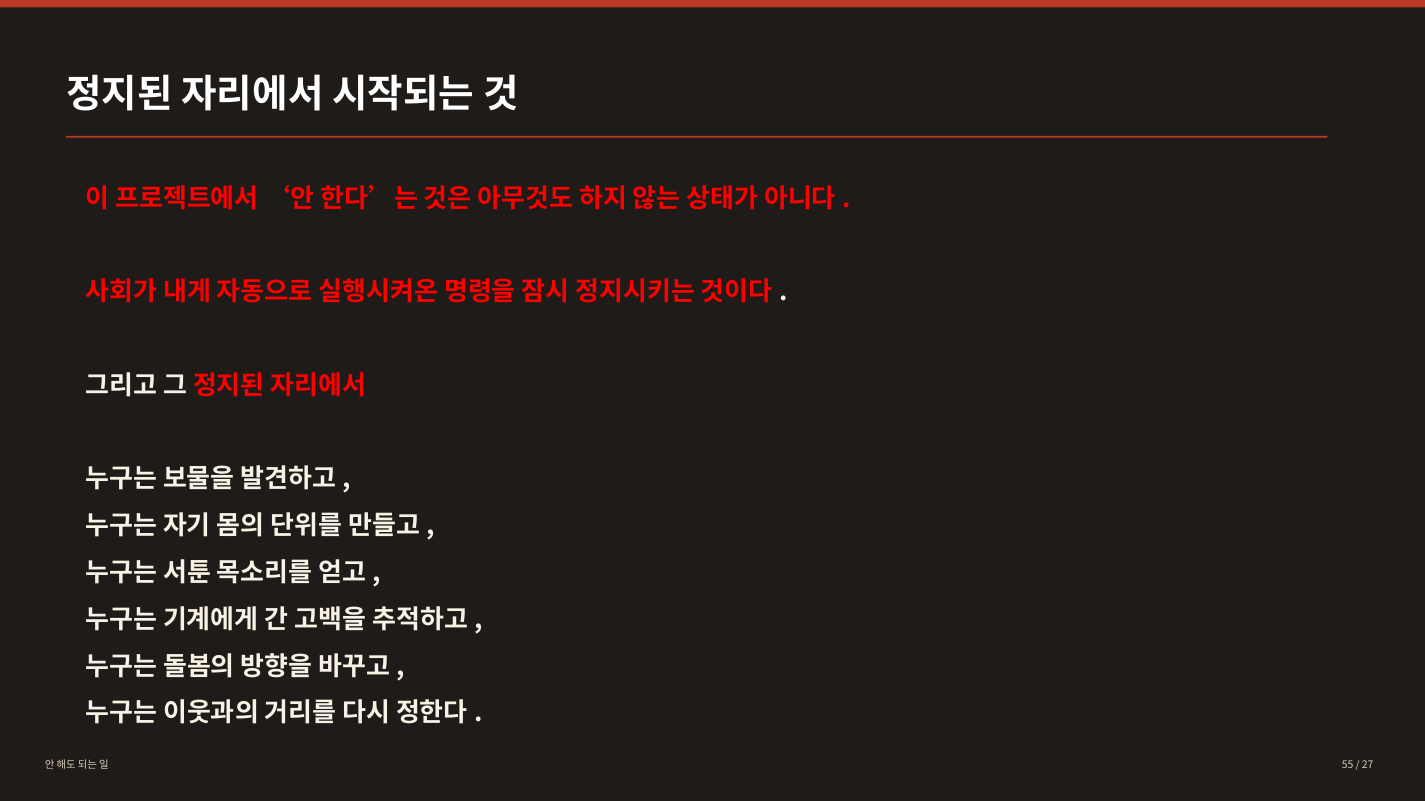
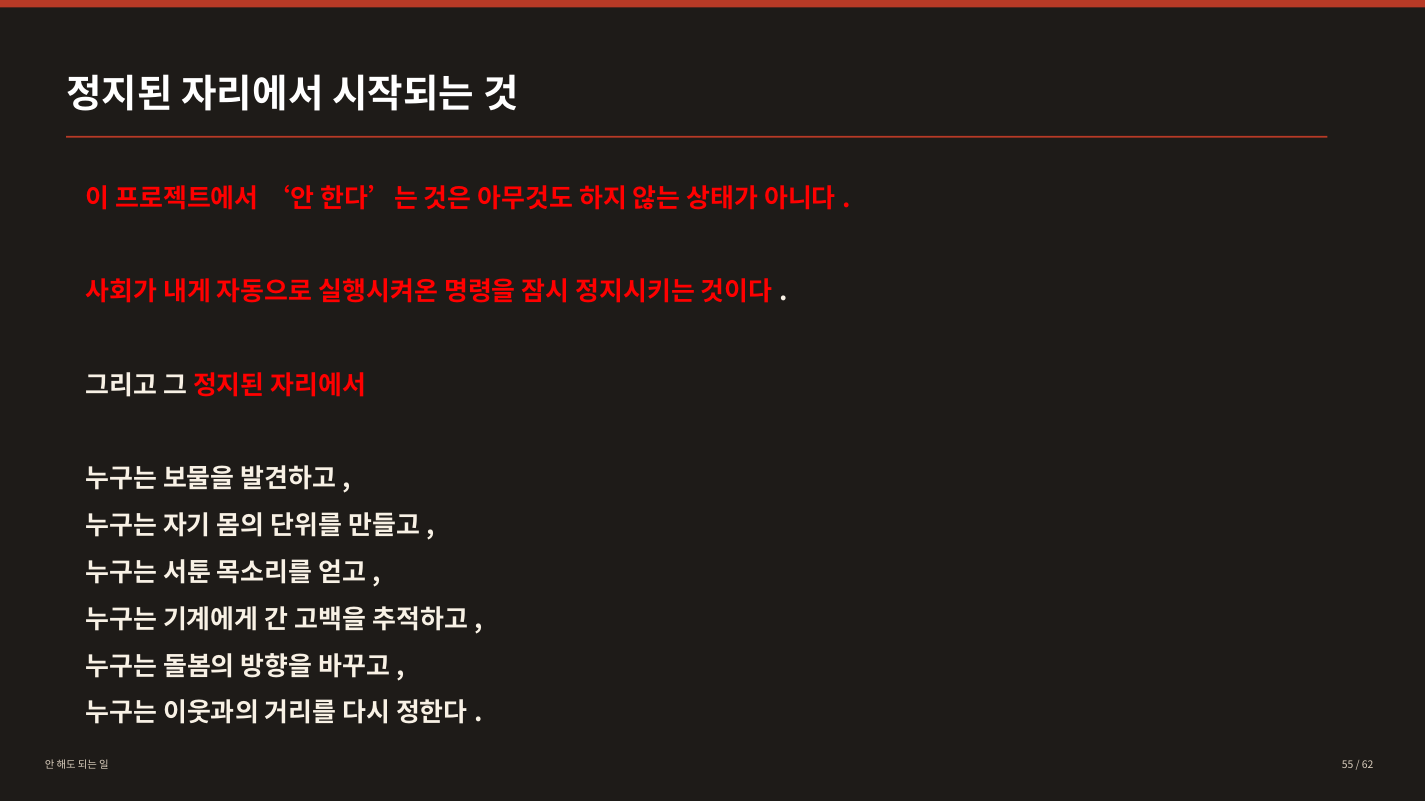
27: 27 -> 62
